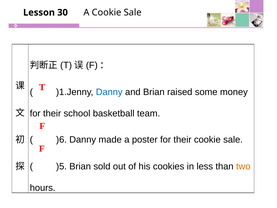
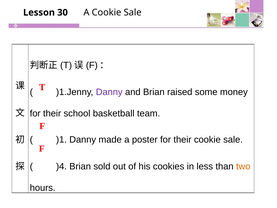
Danny at (109, 92) colour: blue -> purple
)6: )6 -> )1
)5: )5 -> )4
